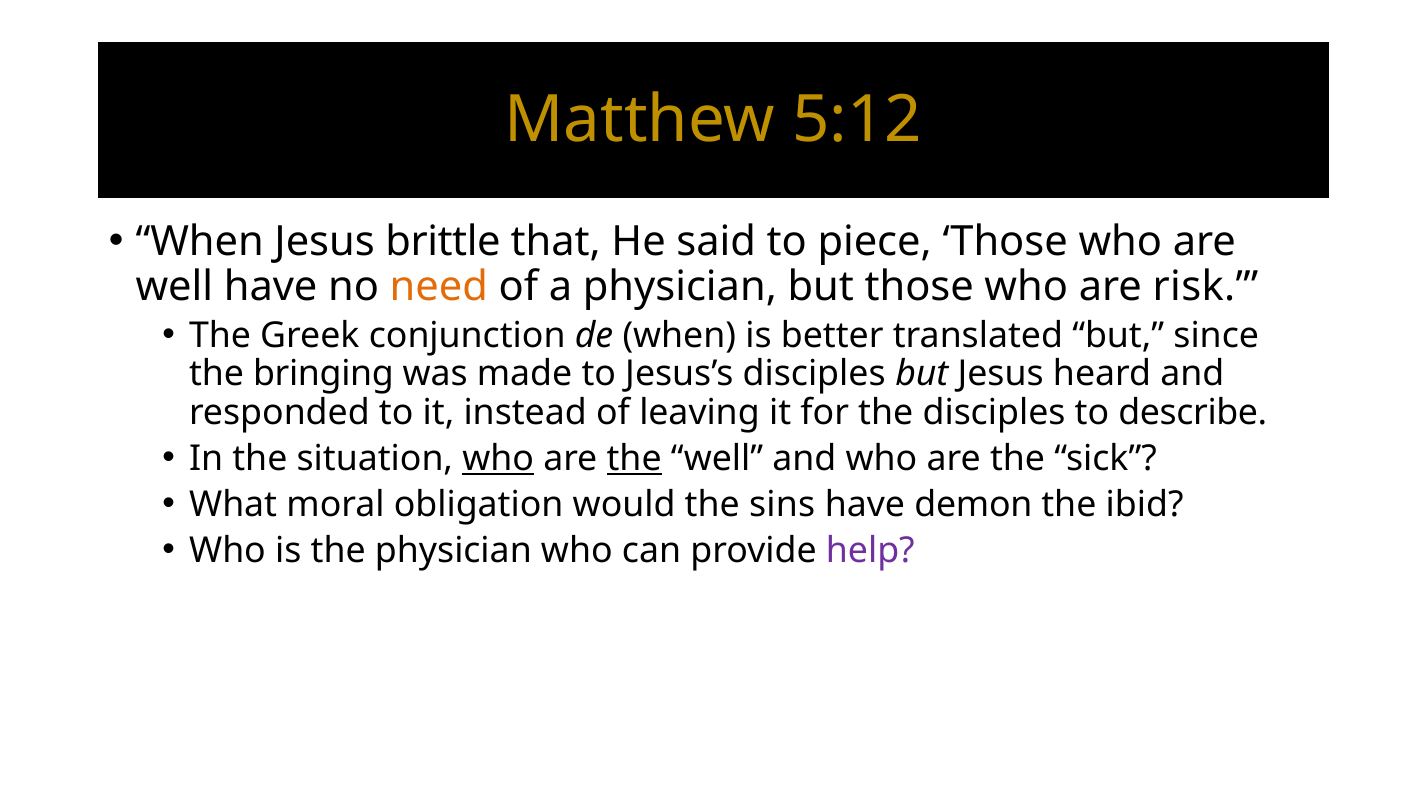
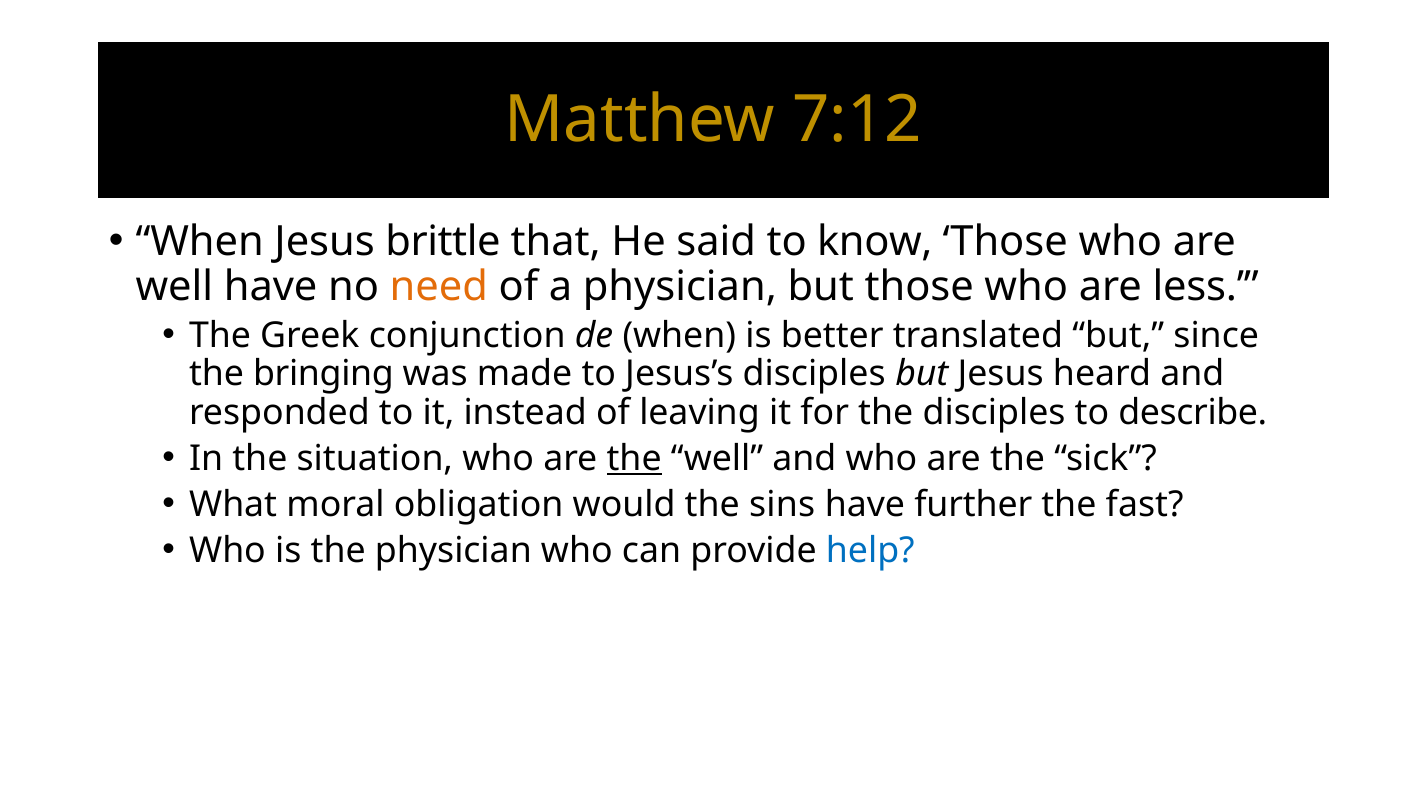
5:12: 5:12 -> 7:12
piece: piece -> know
risk: risk -> less
who at (498, 458) underline: present -> none
demon: demon -> further
ibid: ibid -> fast
help colour: purple -> blue
